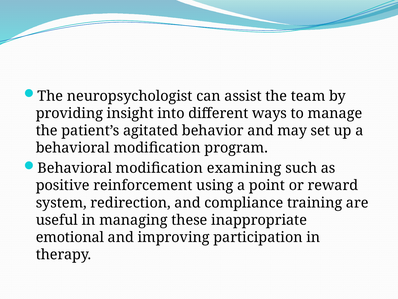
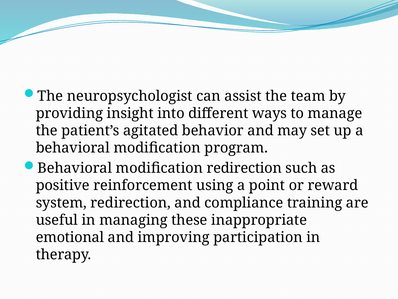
modification examining: examining -> redirection
